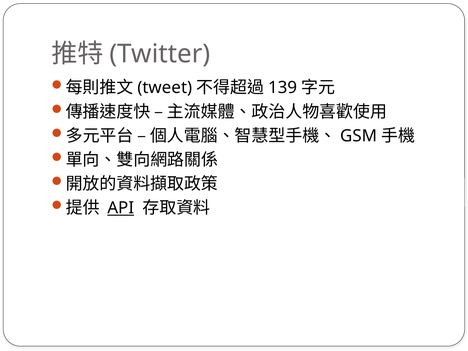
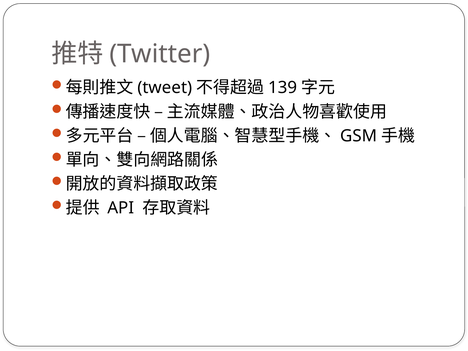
API underline: present -> none
